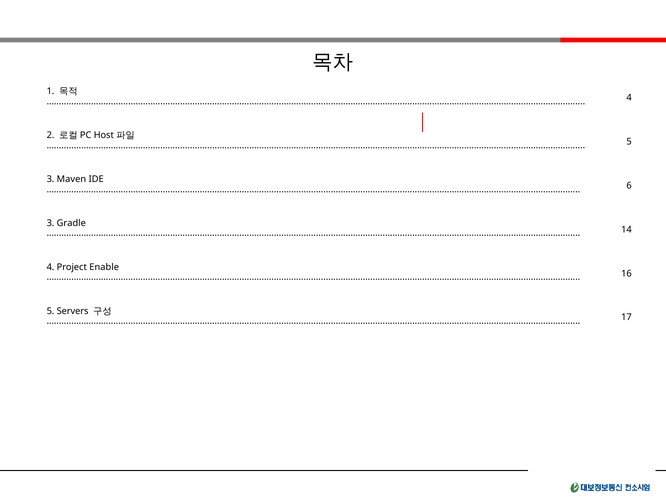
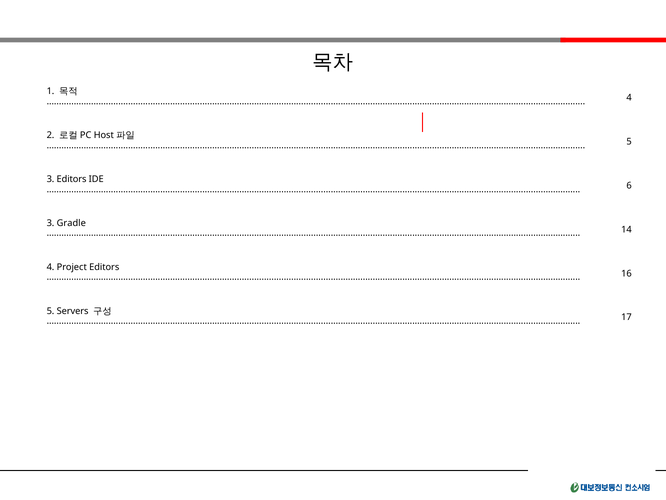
3 Maven: Maven -> Editors
Project Enable: Enable -> Editors
